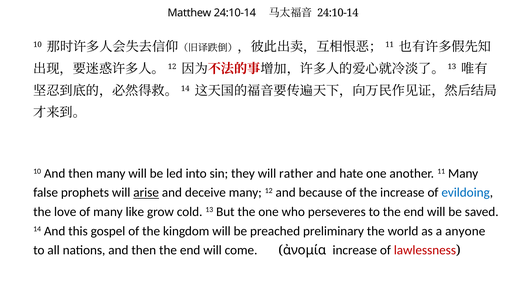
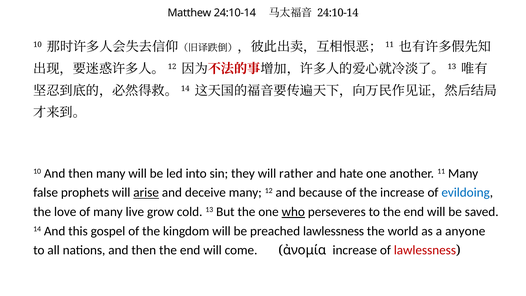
like: like -> live
who underline: none -> present
preached preliminary: preliminary -> lawlessness
